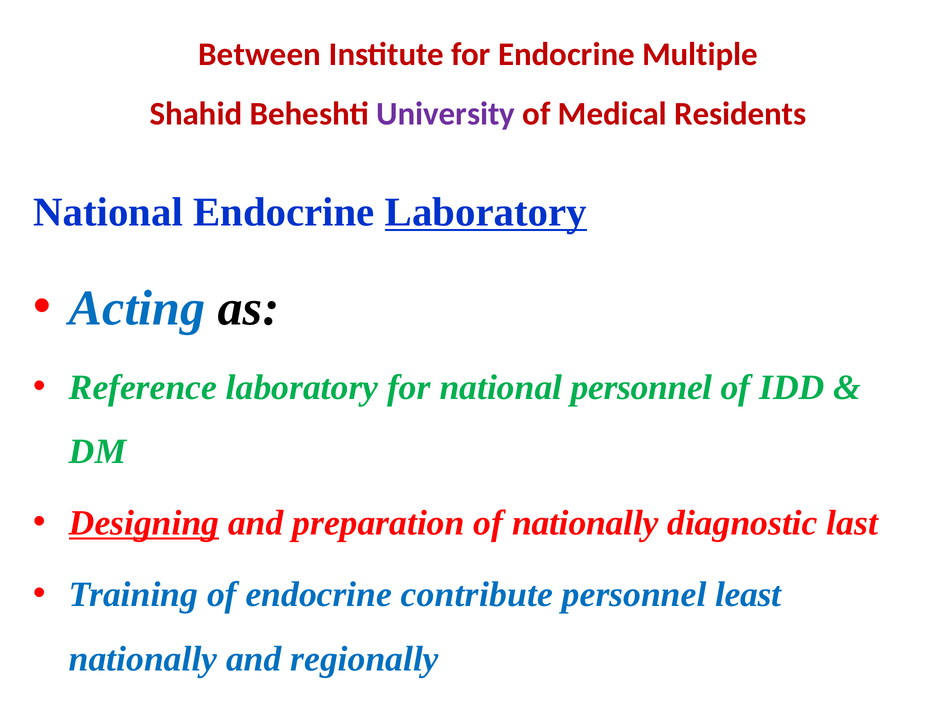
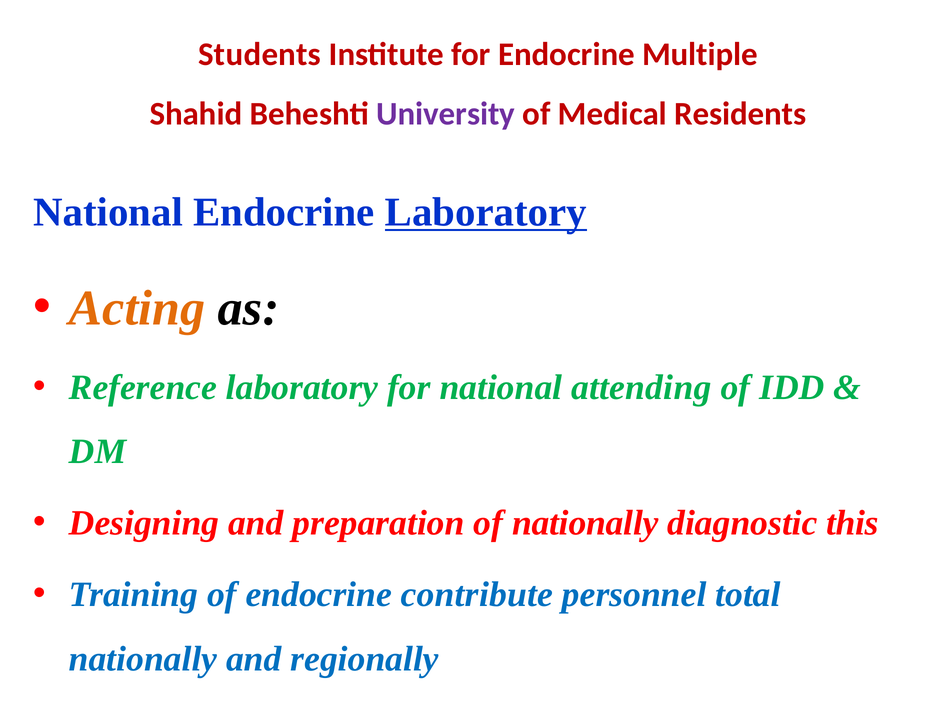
Between: Between -> Students
Acting colour: blue -> orange
national personnel: personnel -> attending
Designing underline: present -> none
last: last -> this
least: least -> total
